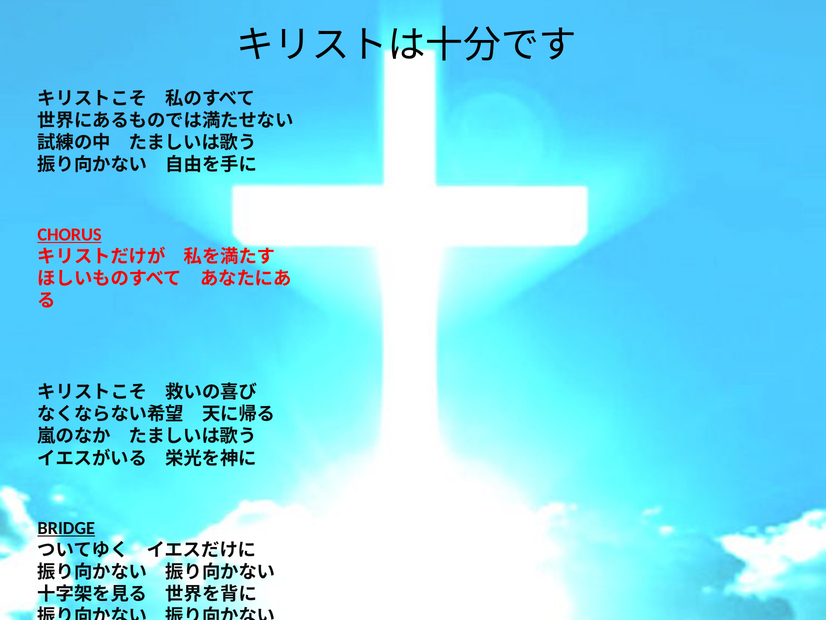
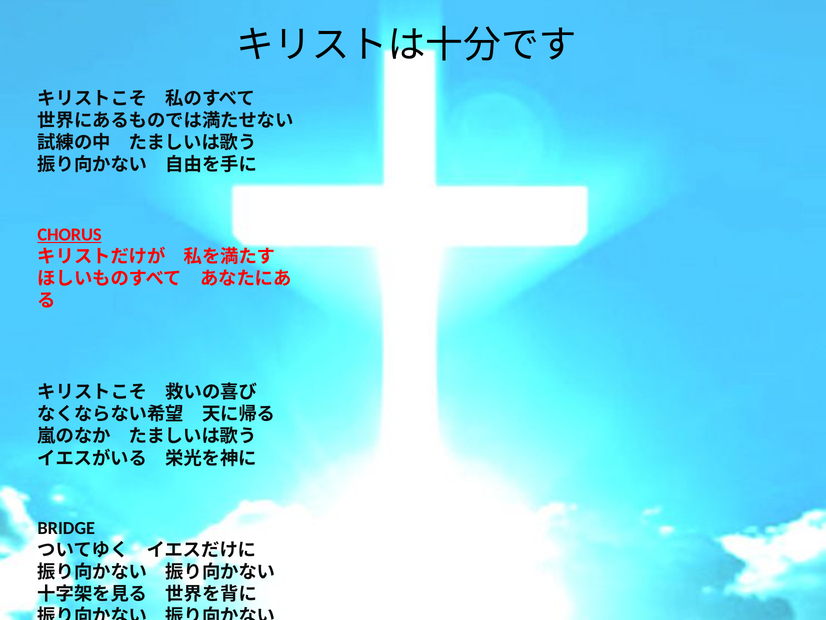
BRIDGE underline: present -> none
